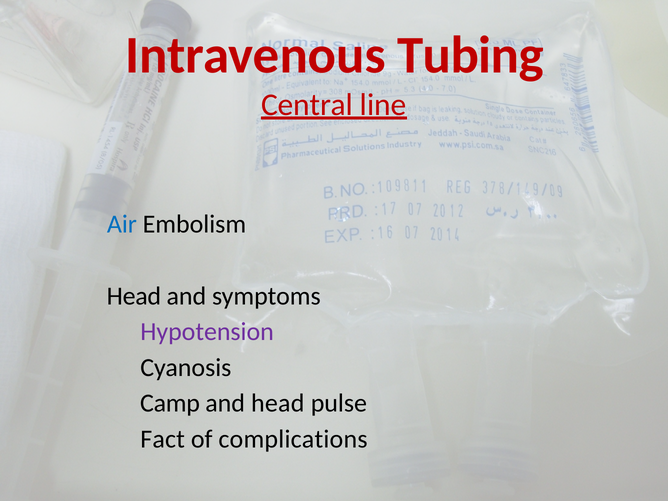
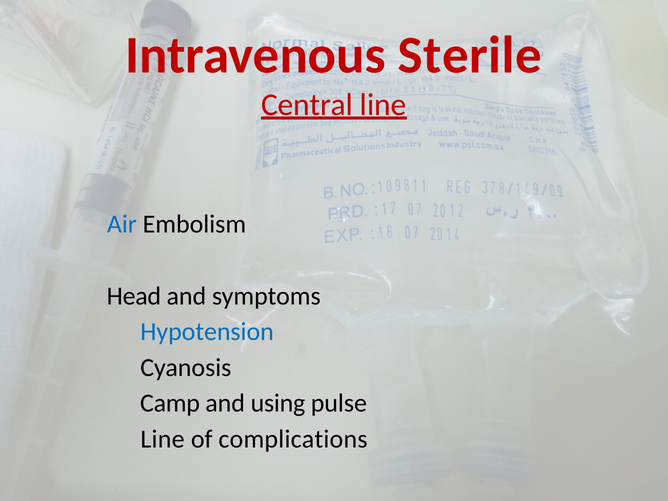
Tubing: Tubing -> Sterile
Hypotension colour: purple -> blue
and head: head -> using
Fact at (163, 439): Fact -> Line
